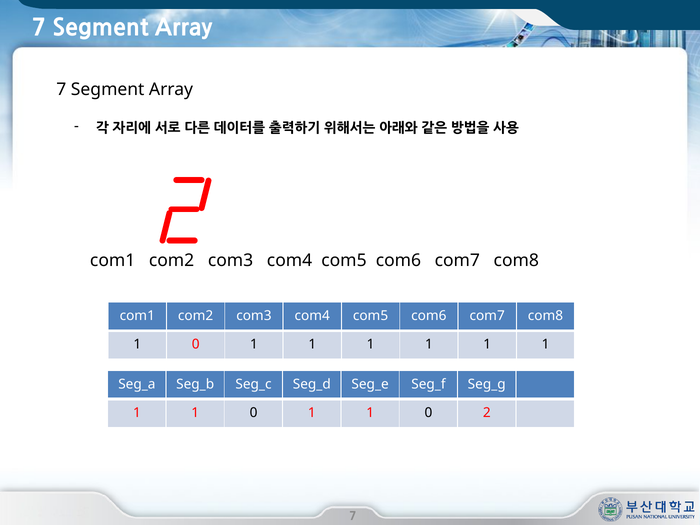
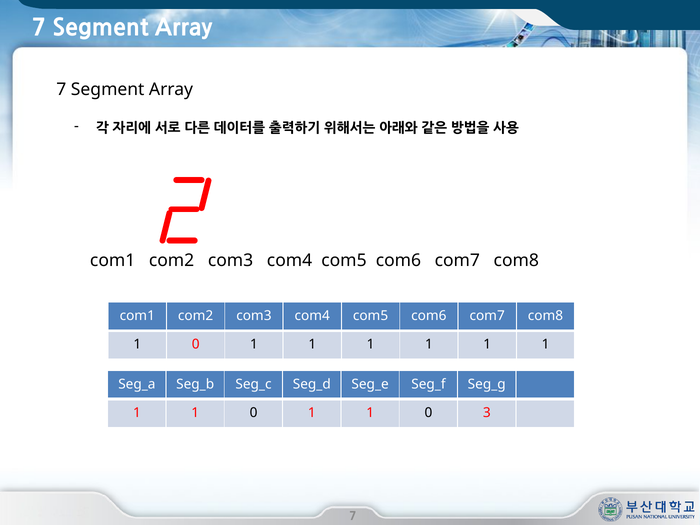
2: 2 -> 3
